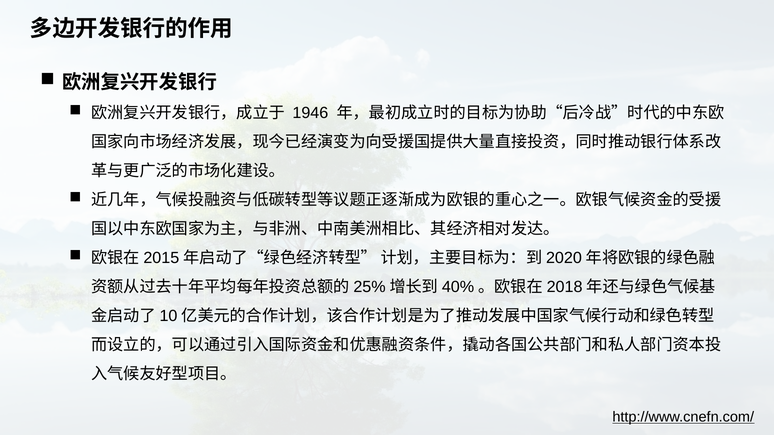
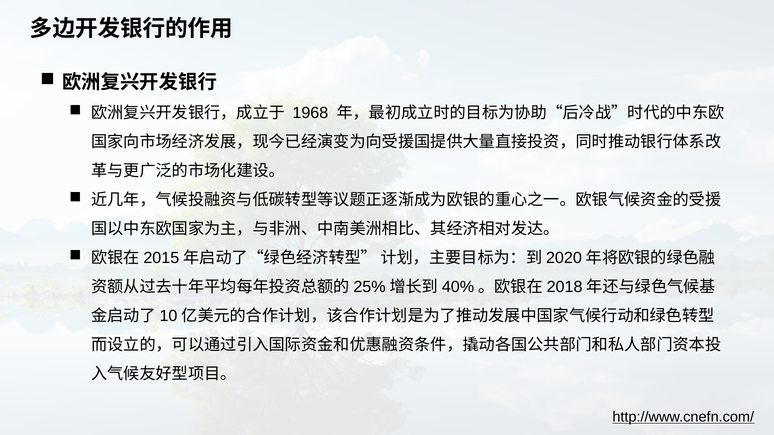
1946: 1946 -> 1968
